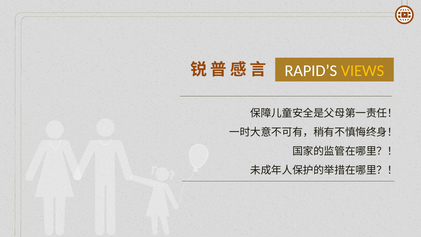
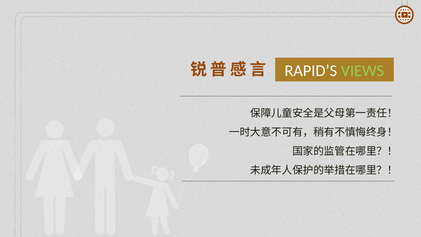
VIEWS colour: yellow -> light green
